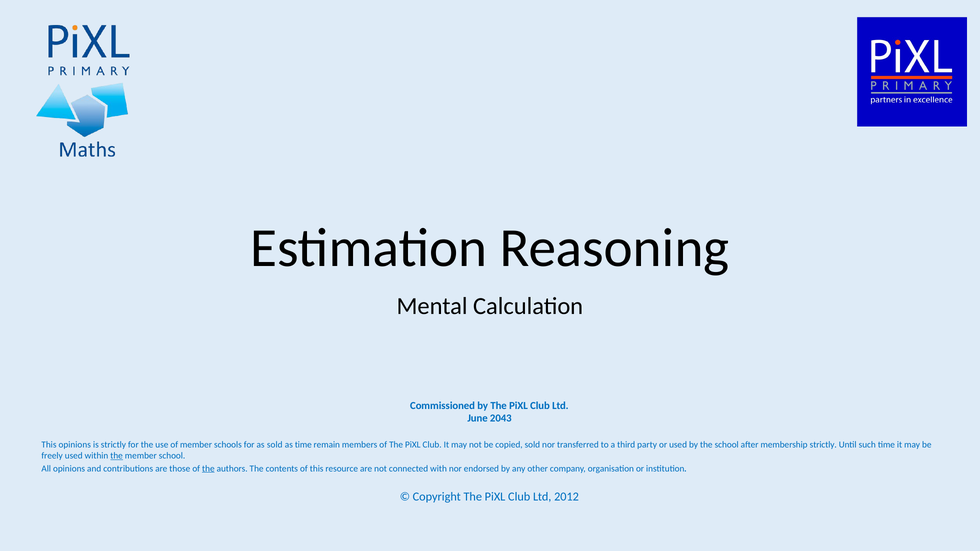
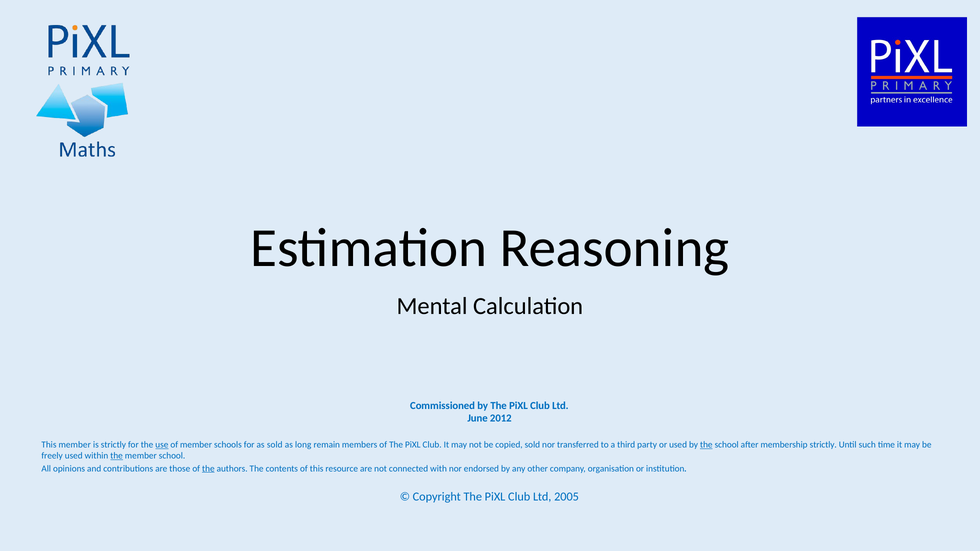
2043: 2043 -> 2012
This opinions: opinions -> member
use underline: none -> present
as time: time -> long
the at (706, 445) underline: none -> present
2012: 2012 -> 2005
